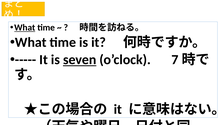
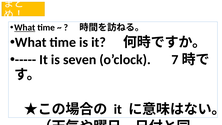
seven underline: present -> none
